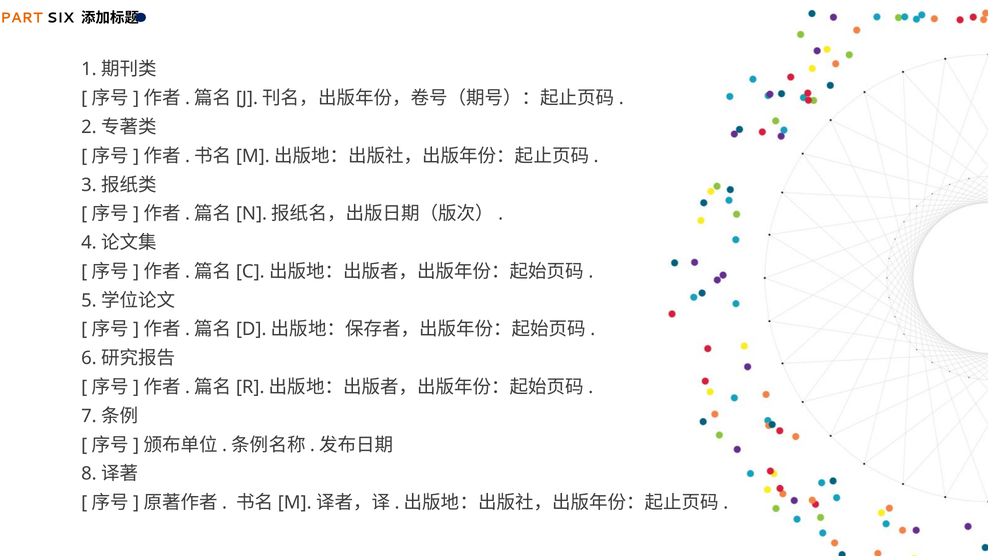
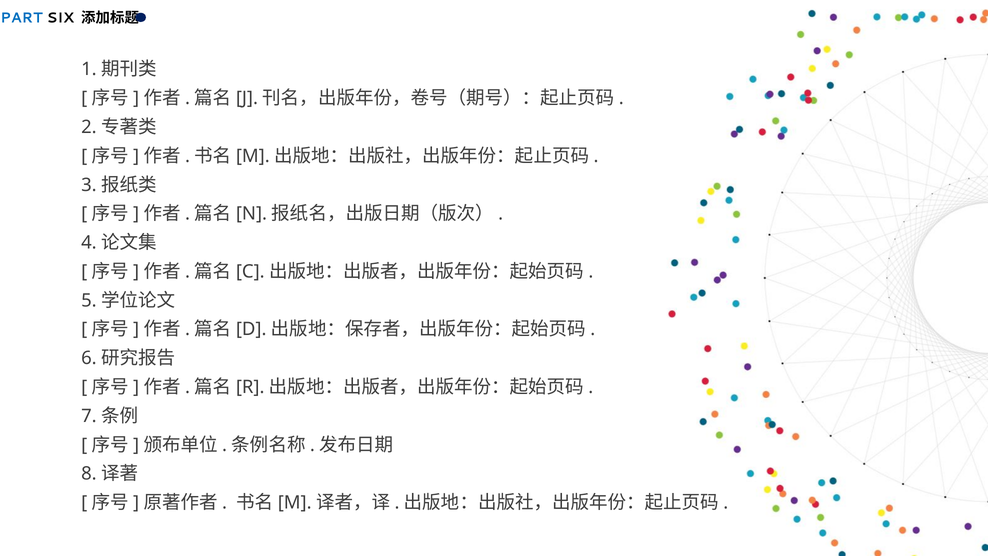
PART colour: orange -> blue
